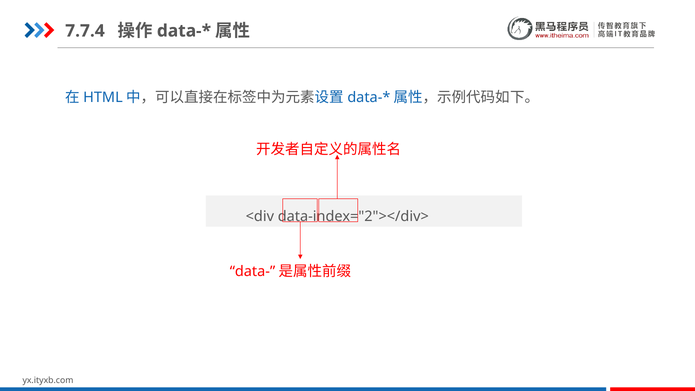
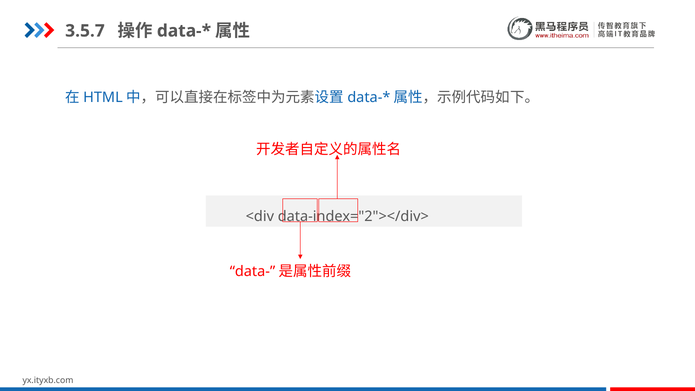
7.7.4: 7.7.4 -> 3.5.7
